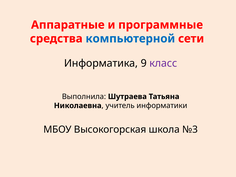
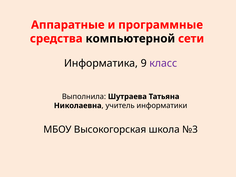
компьютерной colour: blue -> black
